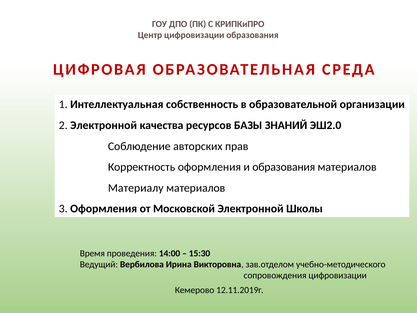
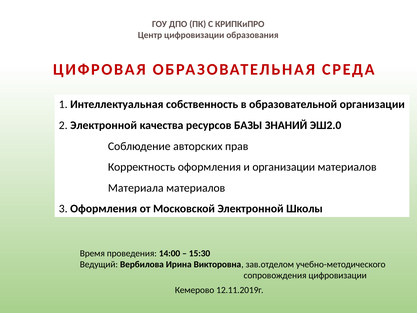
и образования: образования -> организации
Материалу: Материалу -> Материала
